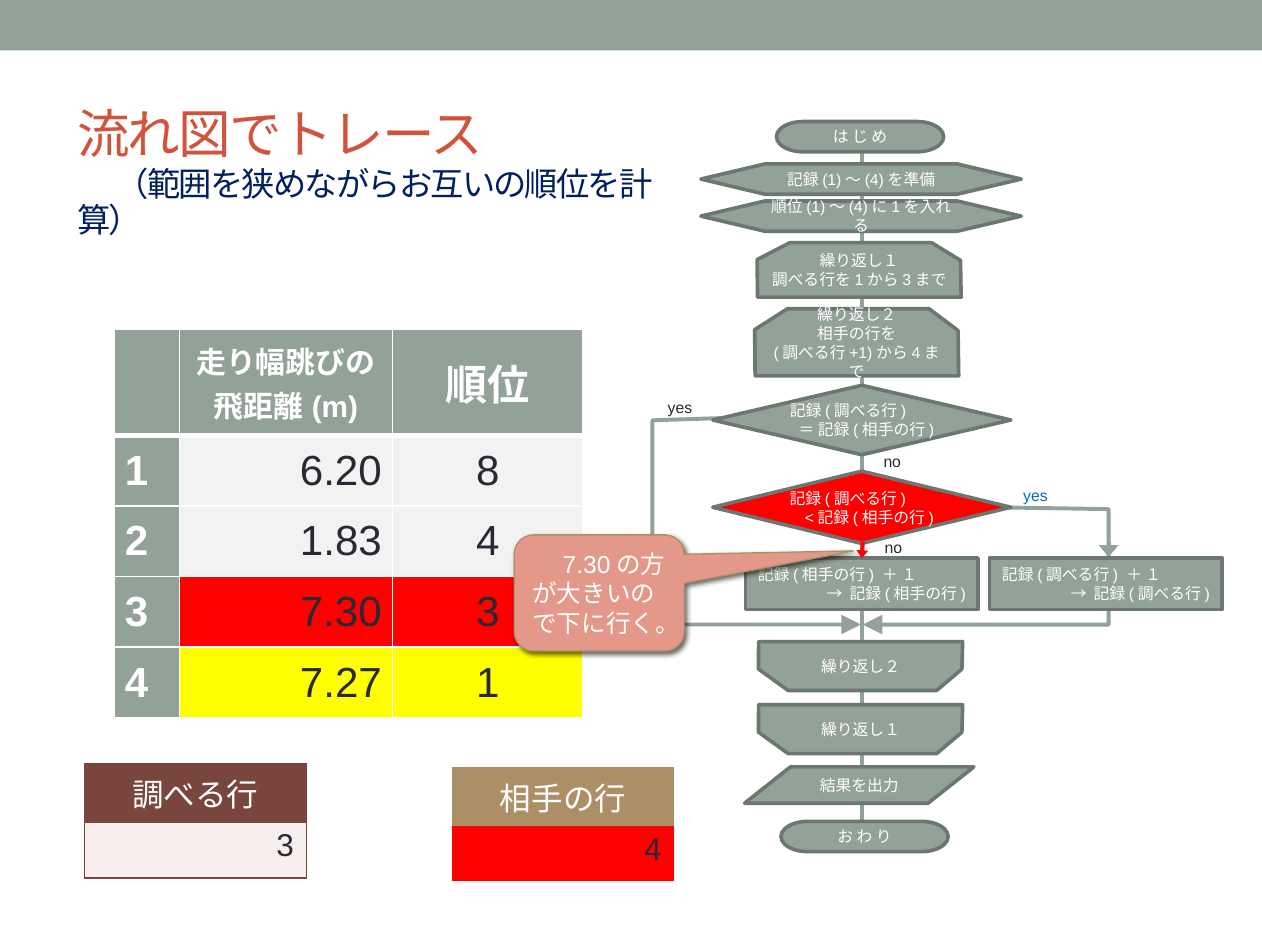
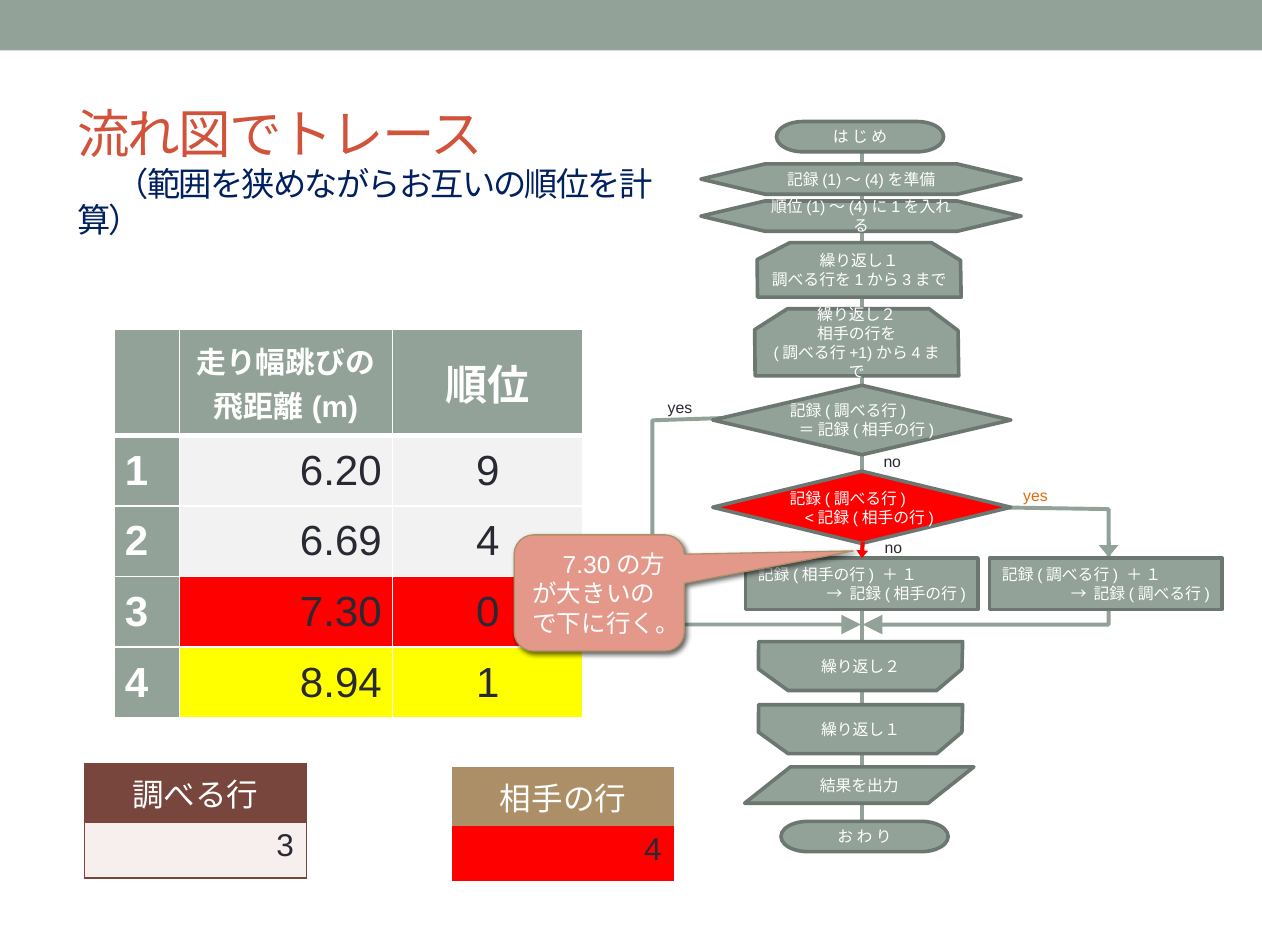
8: 8 -> 9
yes at (1035, 496) colour: blue -> orange
1.83: 1.83 -> 6.69
7.30 3: 3 -> 0
7.27: 7.27 -> 8.94
